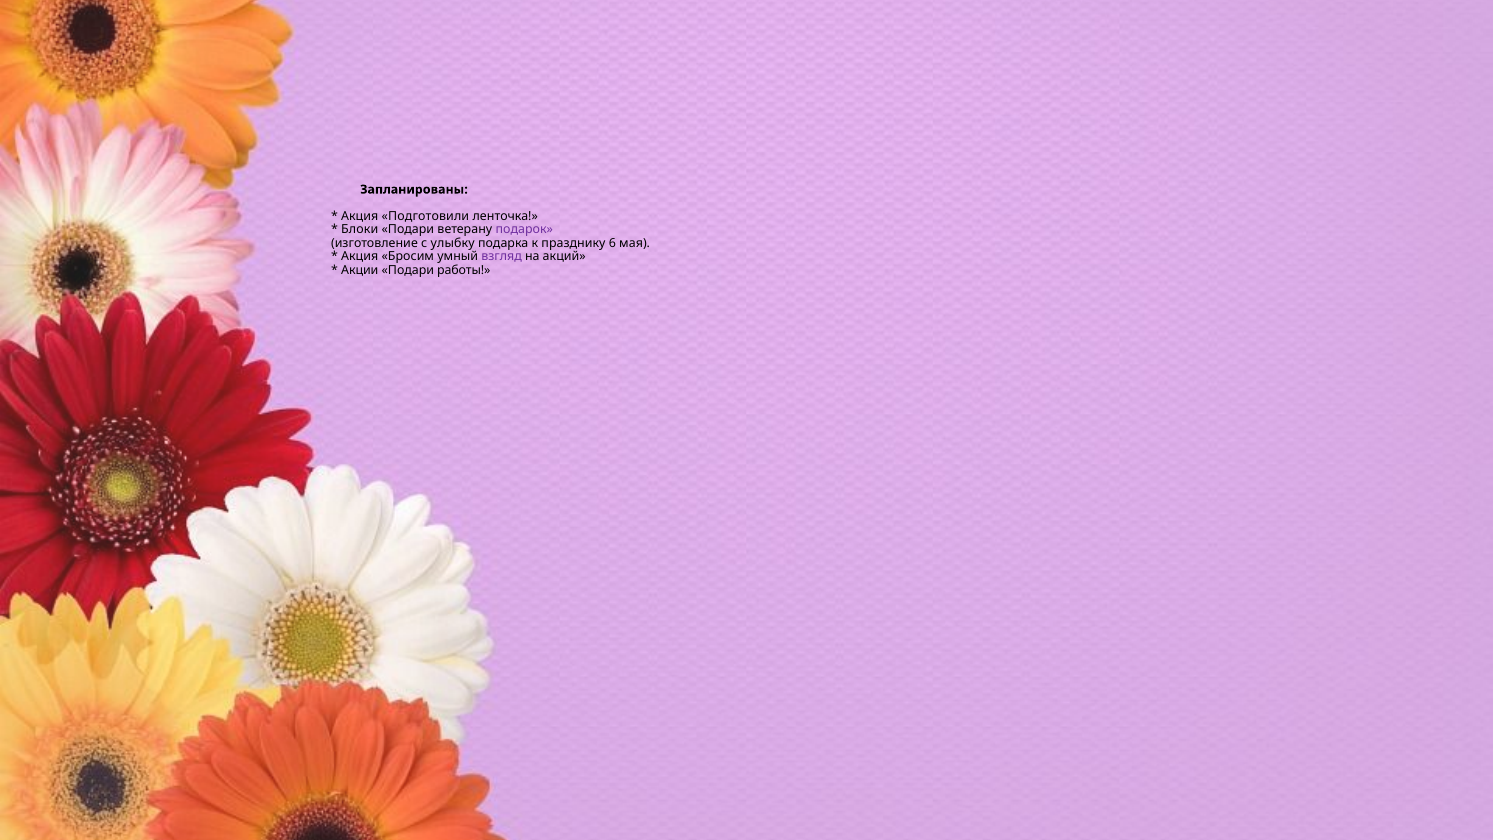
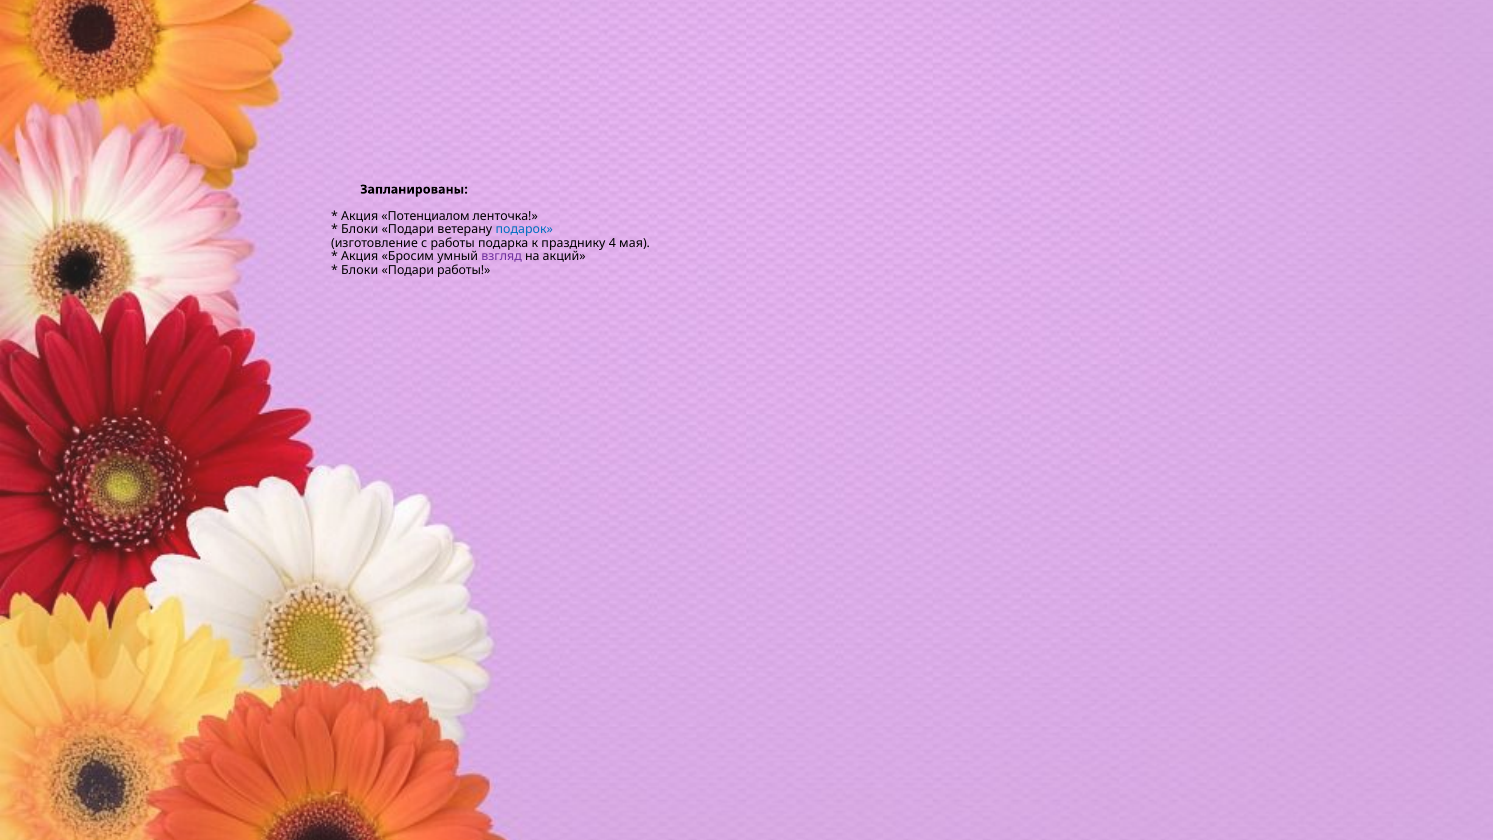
Подготовили: Подготовили -> Потенциалом
подарок colour: purple -> blue
с улыбку: улыбку -> работы
6: 6 -> 4
Акции at (360, 270): Акции -> Блоки
